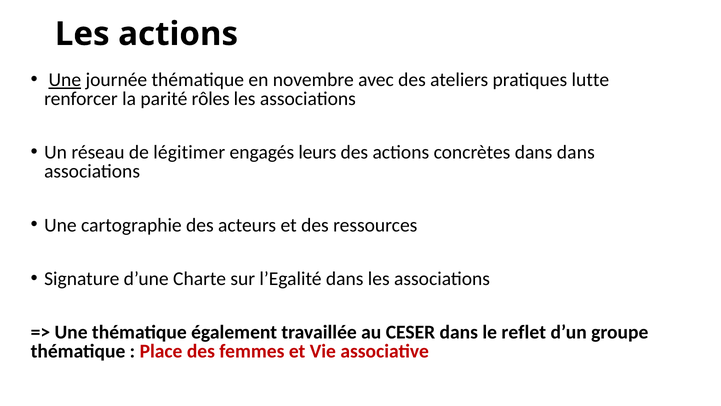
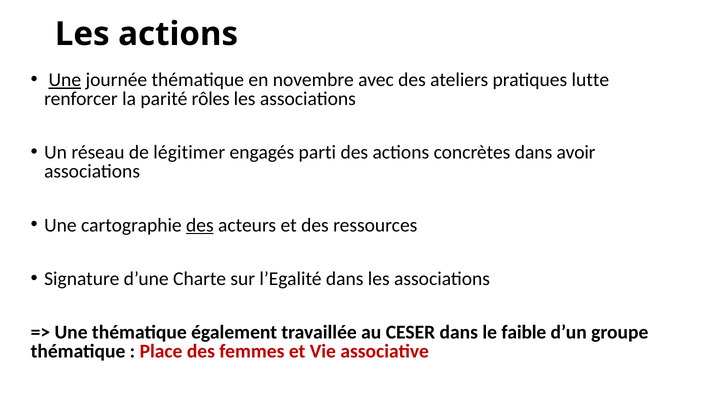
leurs: leurs -> parti
dans dans: dans -> avoir
des at (200, 225) underline: none -> present
reflet: reflet -> faible
